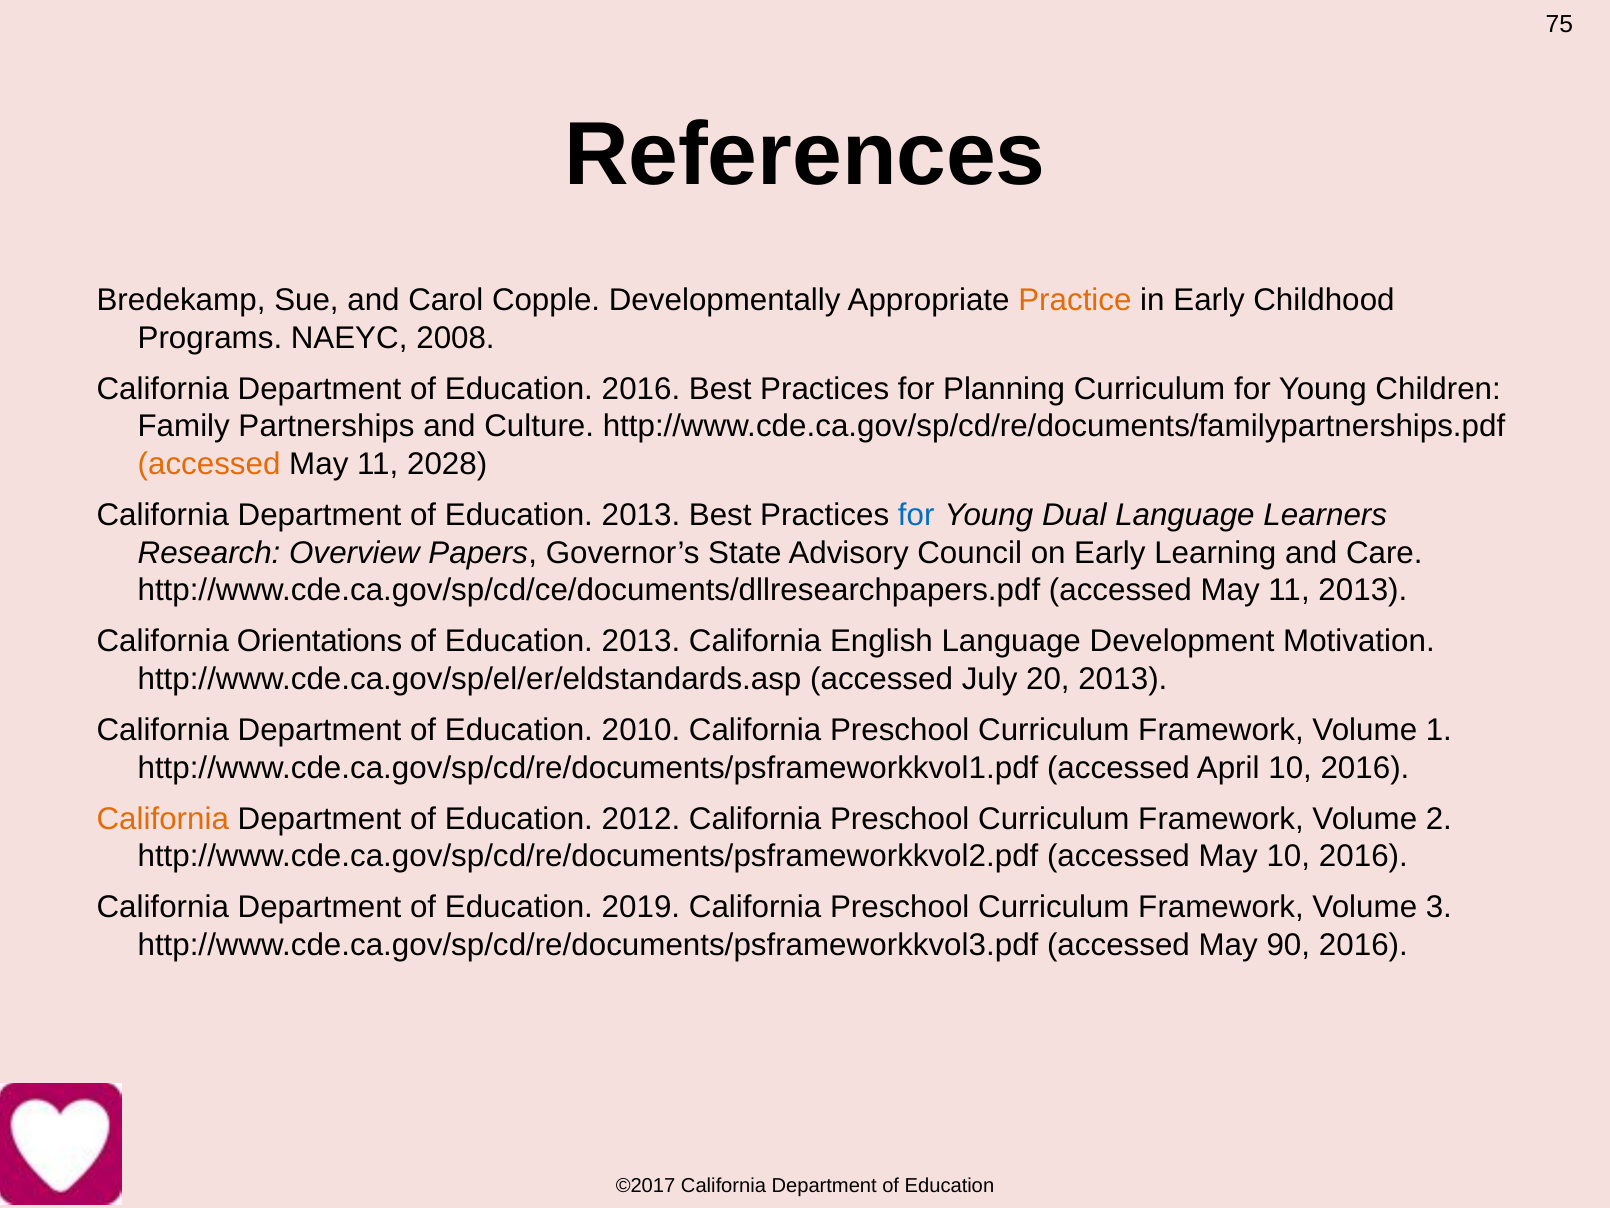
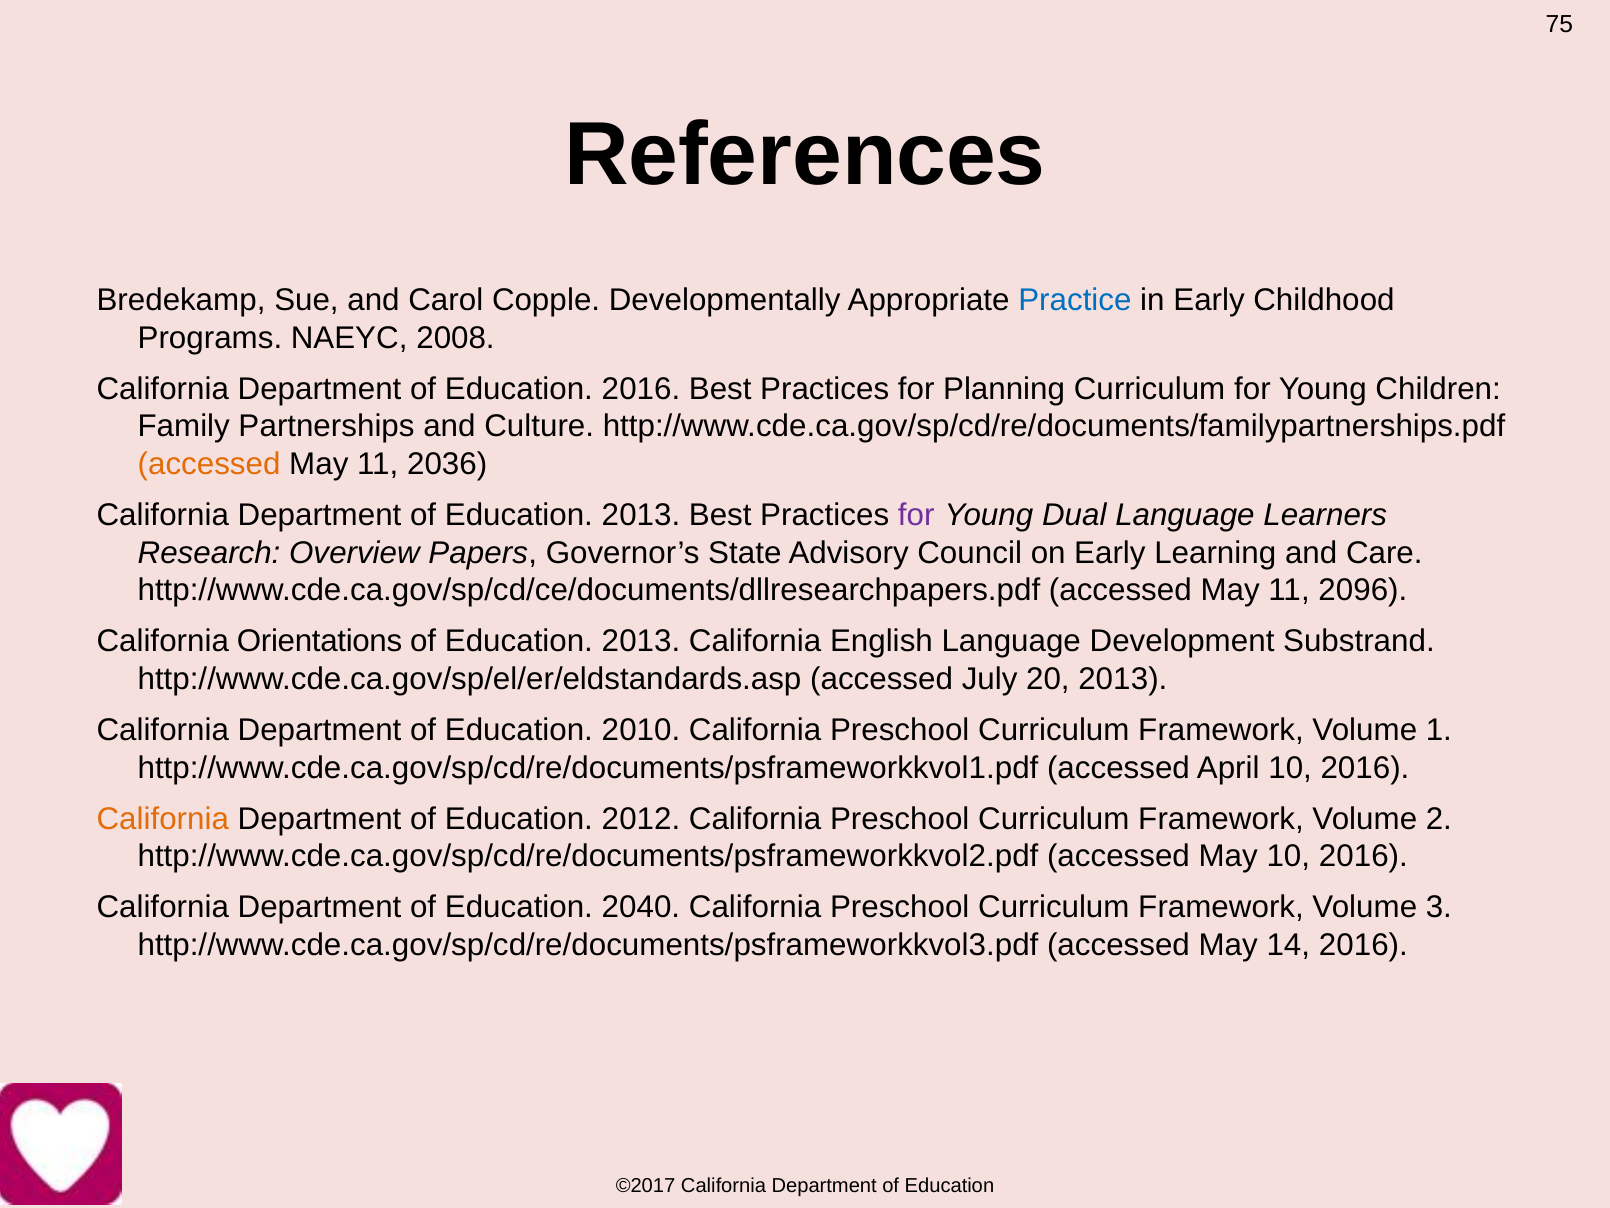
Practice colour: orange -> blue
2028: 2028 -> 2036
for at (916, 515) colour: blue -> purple
11 2013: 2013 -> 2096
Motivation: Motivation -> Substrand
2019: 2019 -> 2040
90: 90 -> 14
